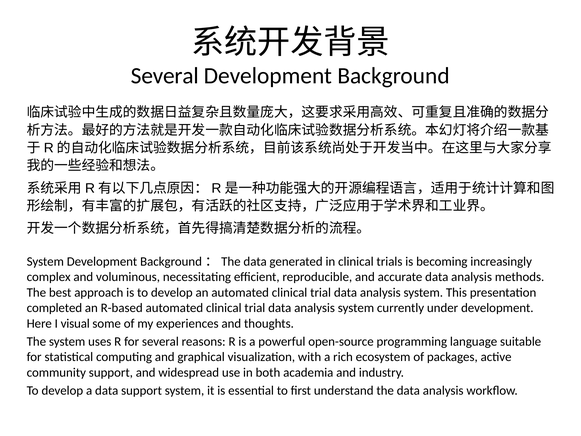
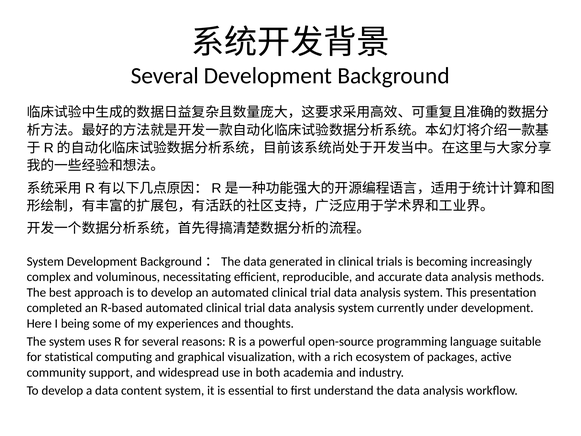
visual: visual -> being
data support: support -> content
